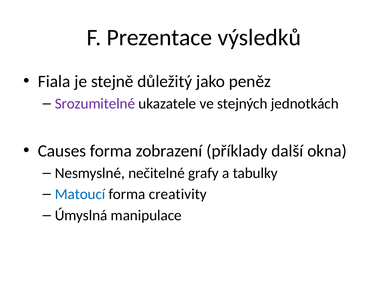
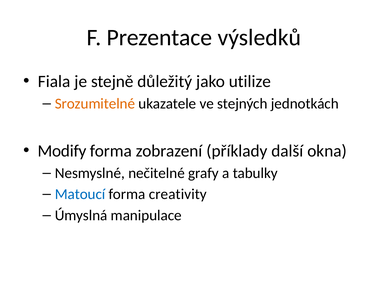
peněz: peněz -> utilize
Srozumitelné colour: purple -> orange
Causes: Causes -> Modify
